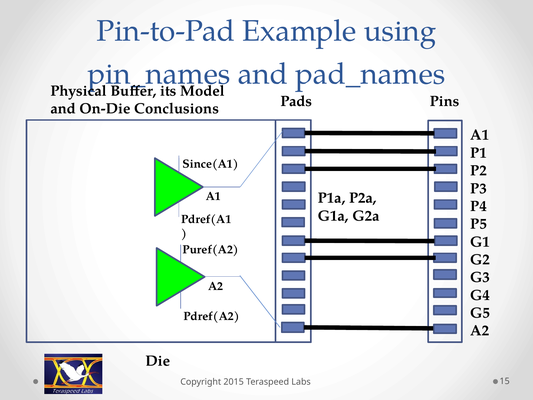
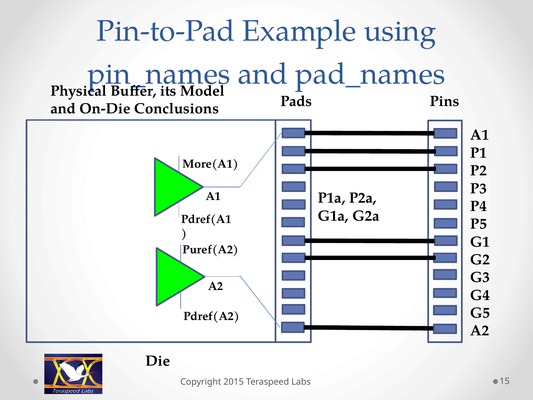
Since(A1: Since(A1 -> More(A1
